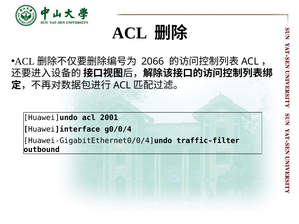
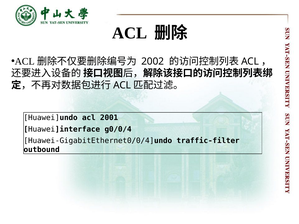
2066: 2066 -> 2002
